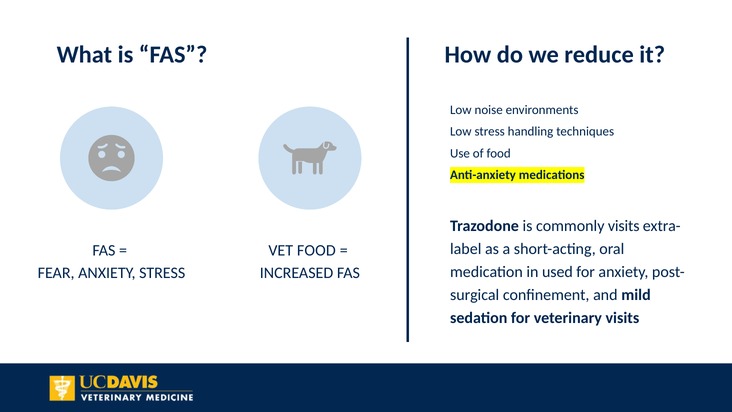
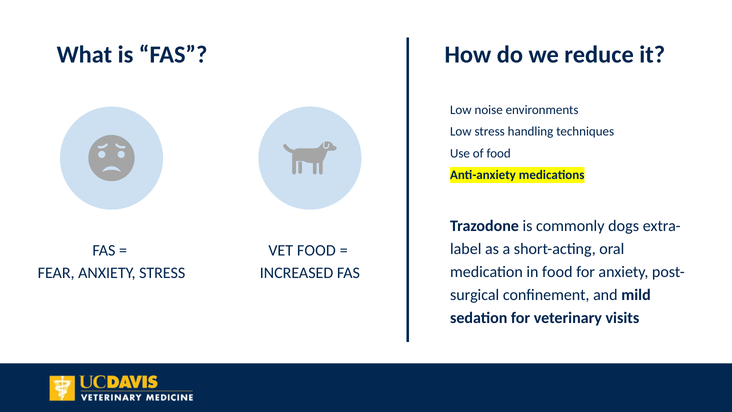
commonly visits: visits -> dogs
in used: used -> food
